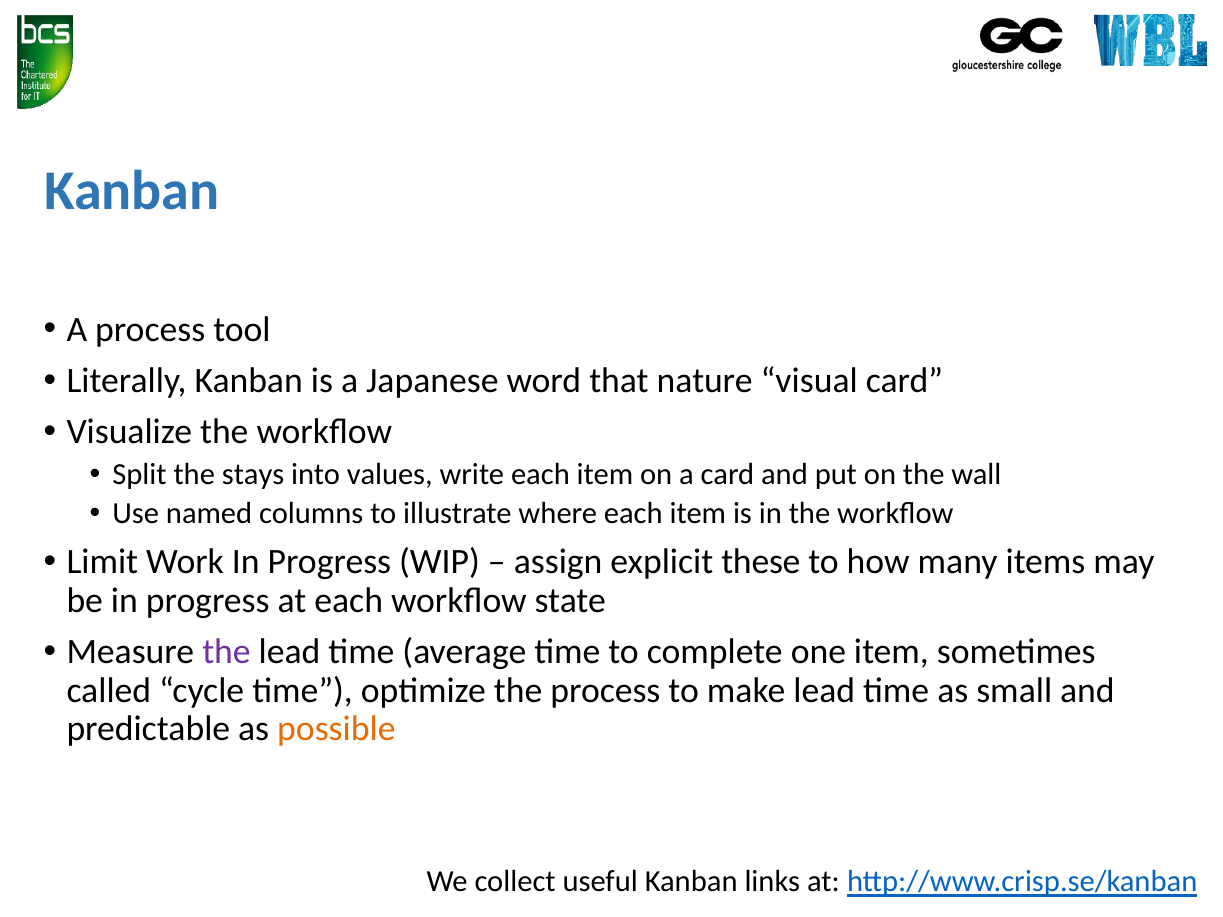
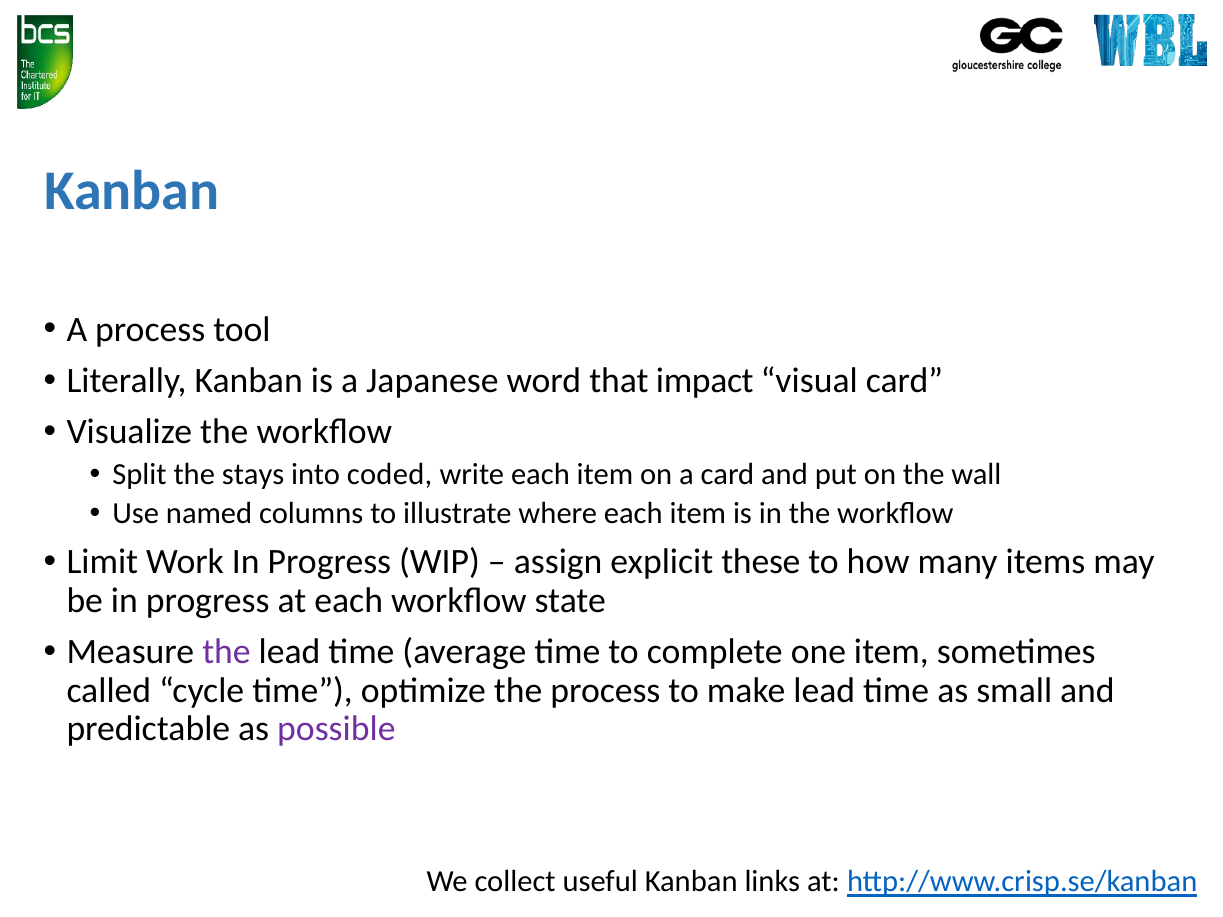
nature: nature -> impact
values: values -> coded
possible colour: orange -> purple
